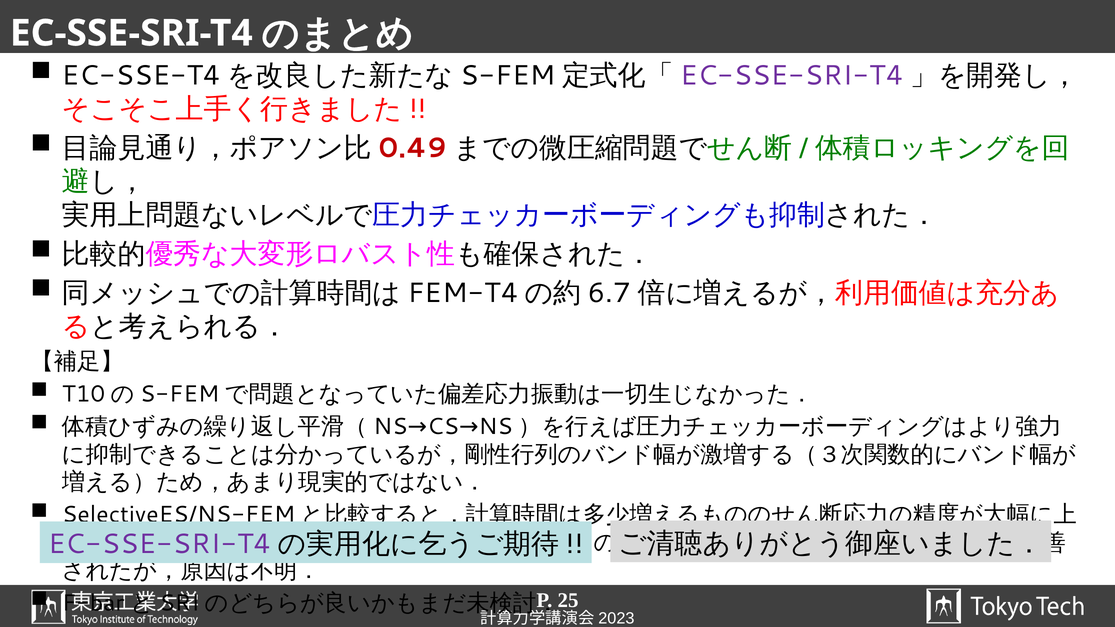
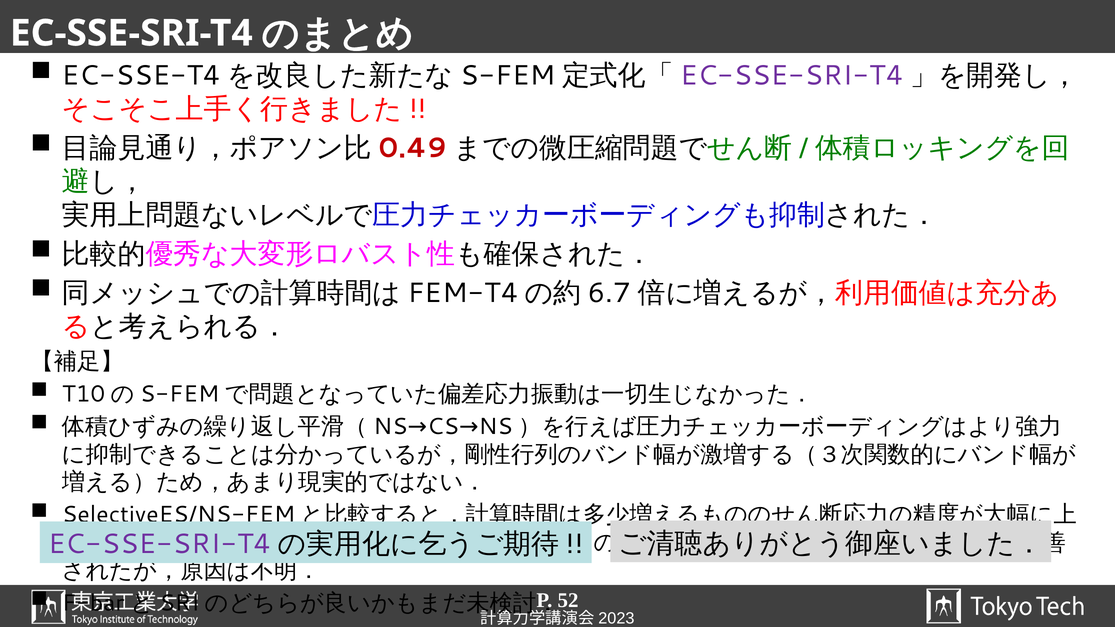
25: 25 -> 52
